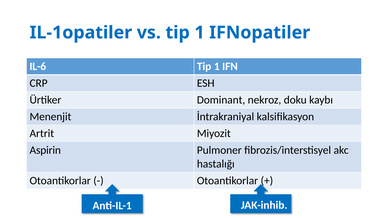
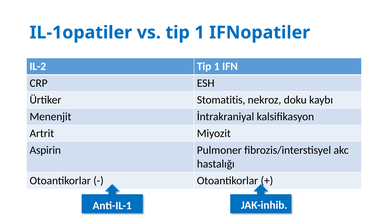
IL-6: IL-6 -> IL-2
Dominant: Dominant -> Stomatitis
